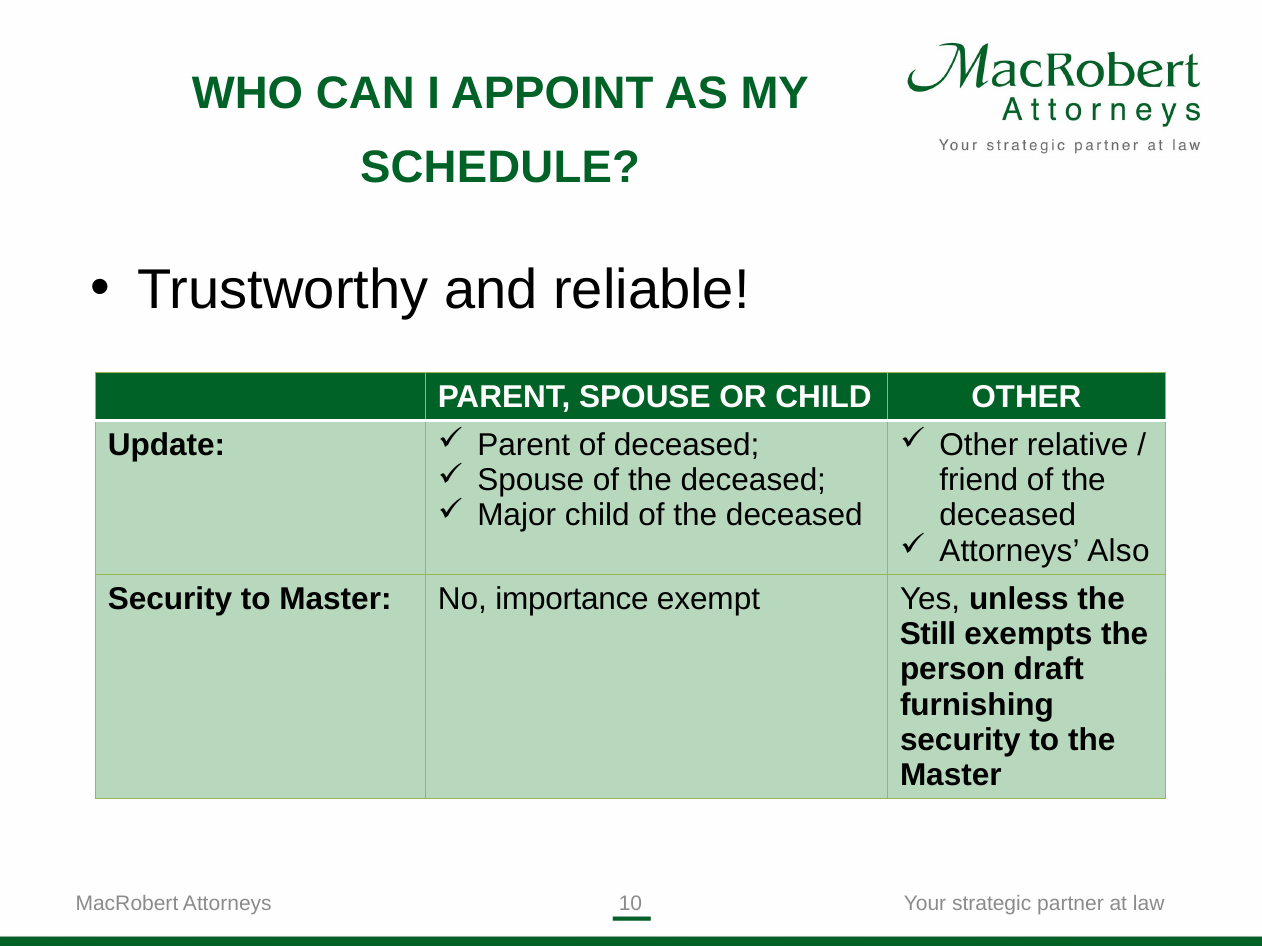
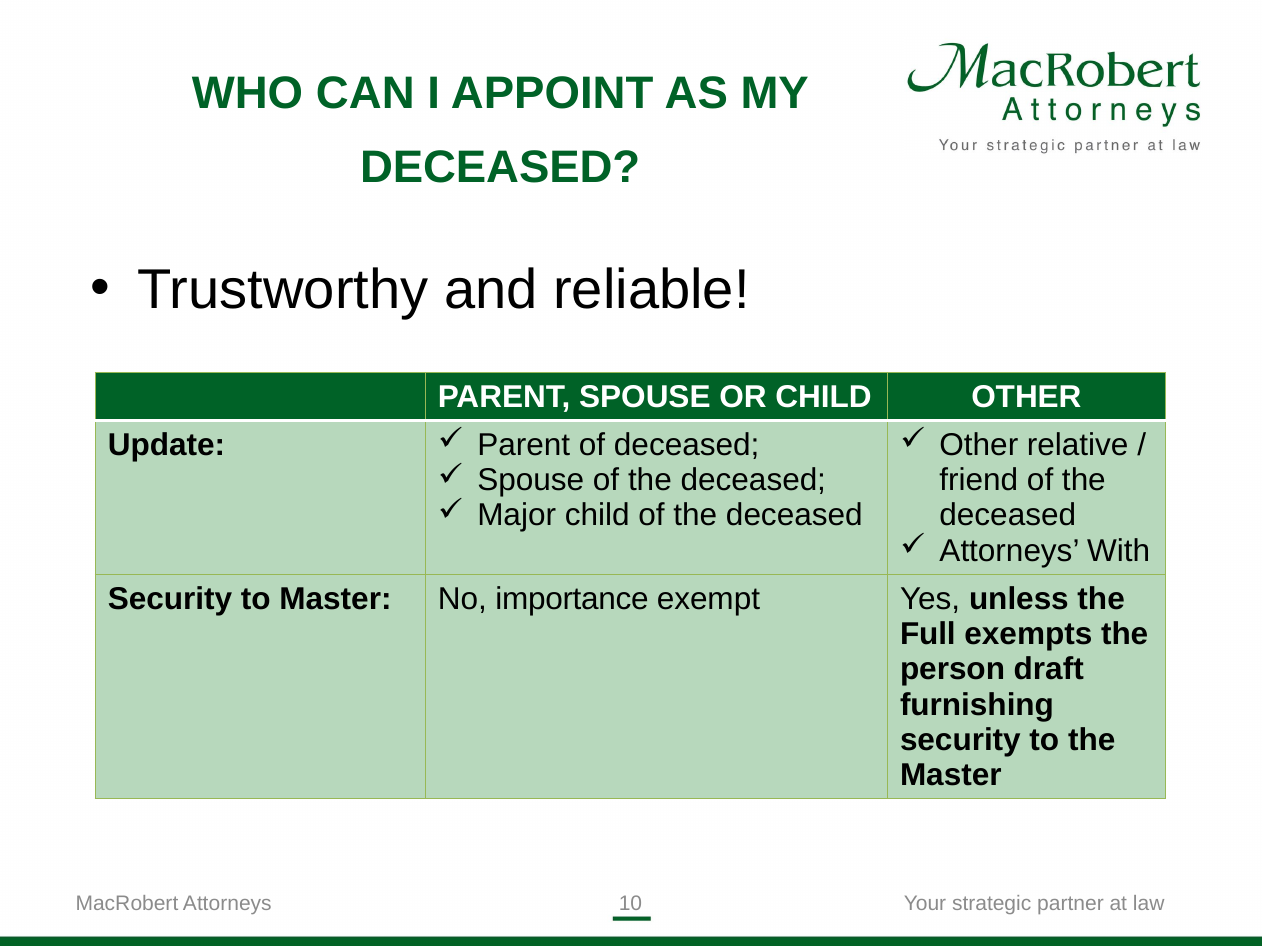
SCHEDULE at (500, 168): SCHEDULE -> DECEASED
Also: Also -> With
Still: Still -> Full
